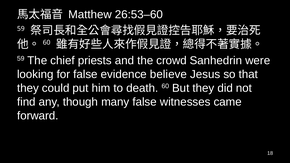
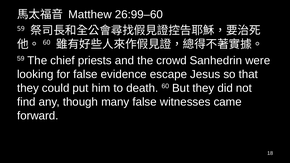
26:53–60: 26:53–60 -> 26:99–60
believe: believe -> escape
